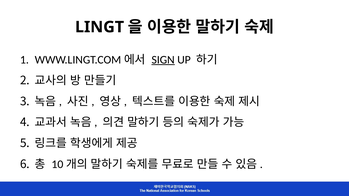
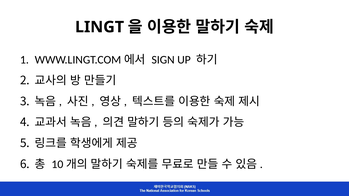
SIGN underline: present -> none
